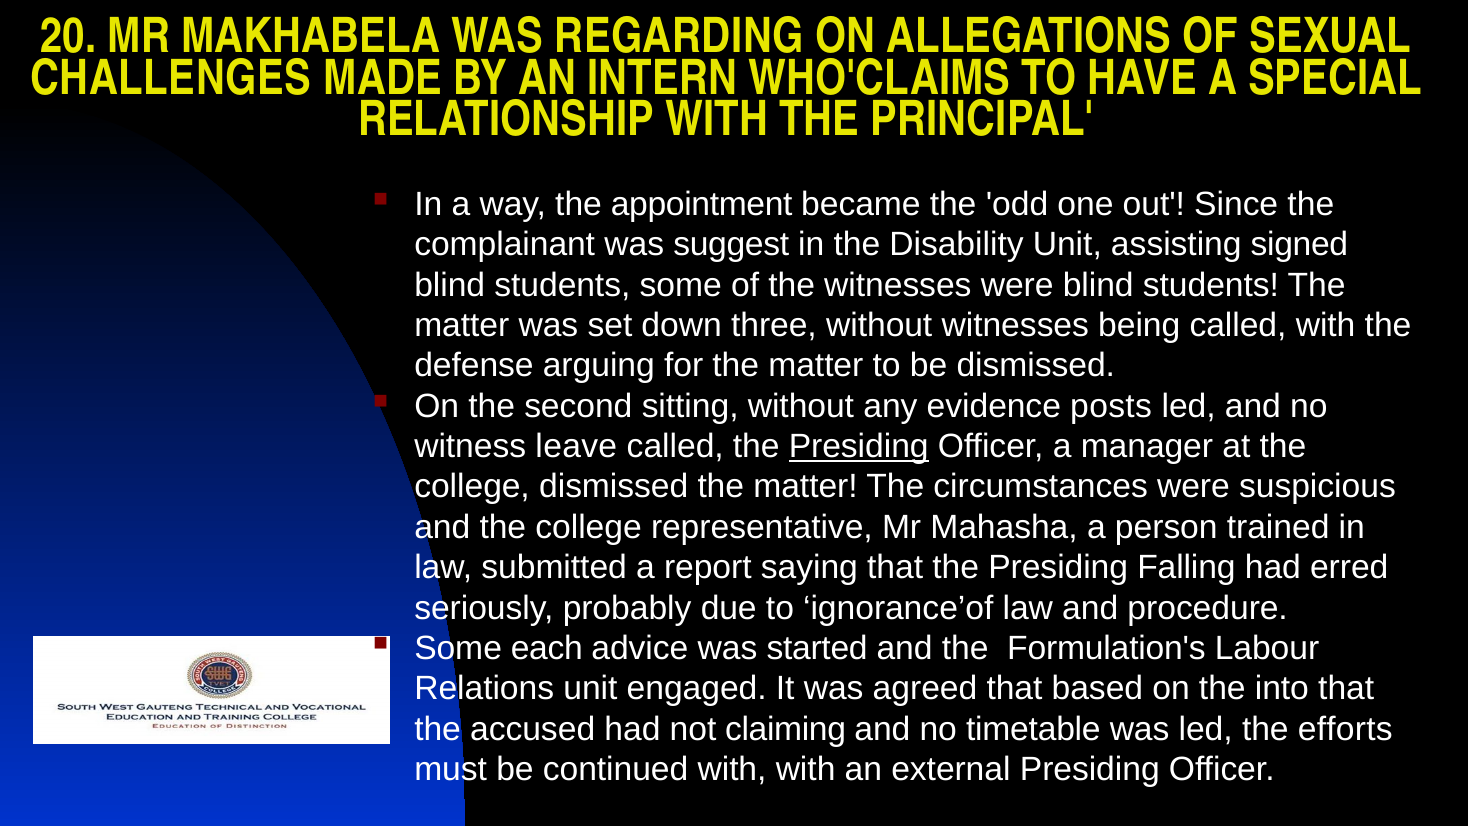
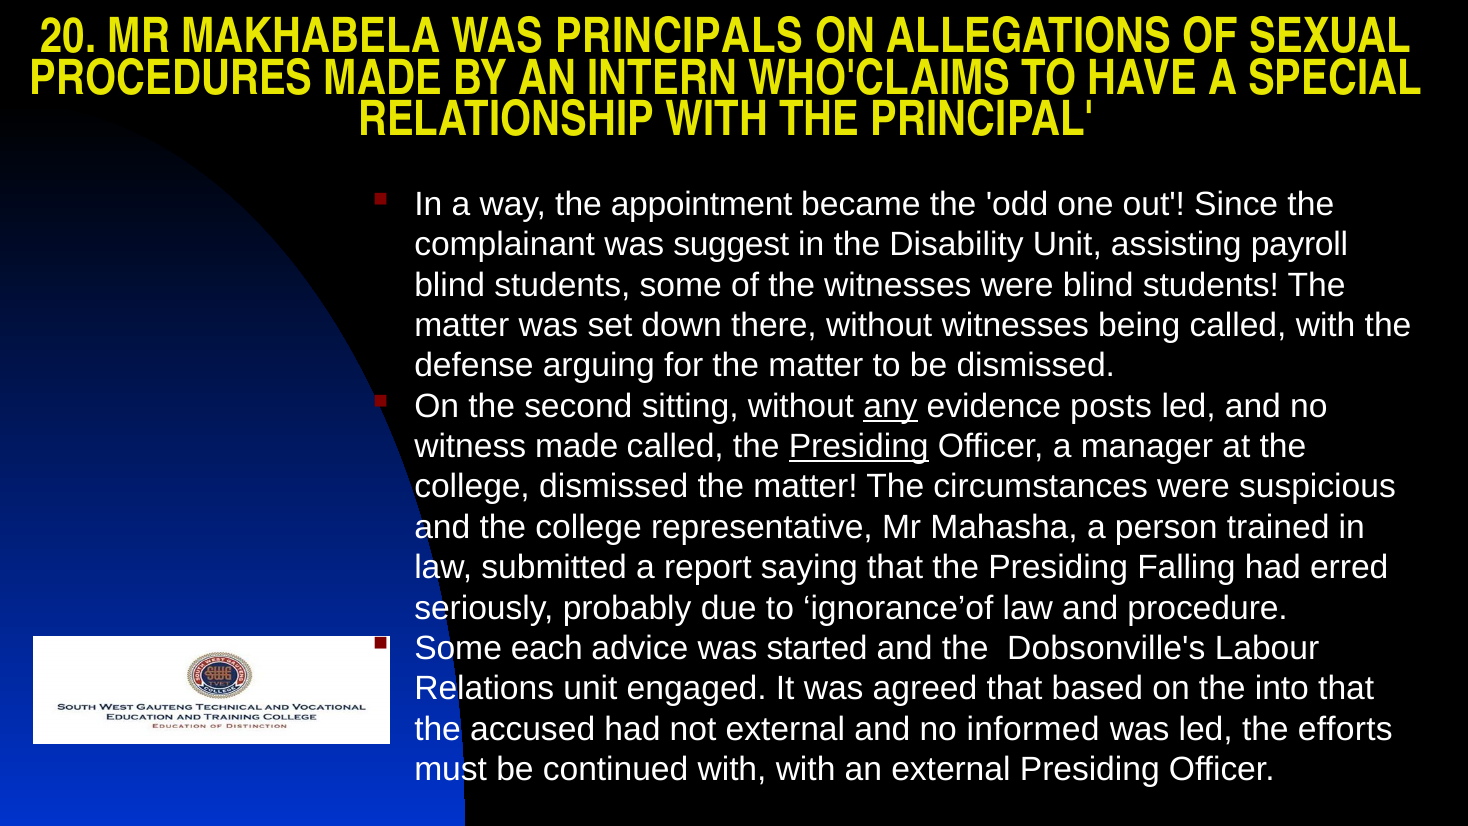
REGARDING: REGARDING -> PRINCIPALS
CHALLENGES: CHALLENGES -> PROCEDURES
signed: signed -> payroll
three: three -> there
any underline: none -> present
witness leave: leave -> made
Formulation's: Formulation's -> Dobsonville's
not claiming: claiming -> external
timetable: timetable -> informed
